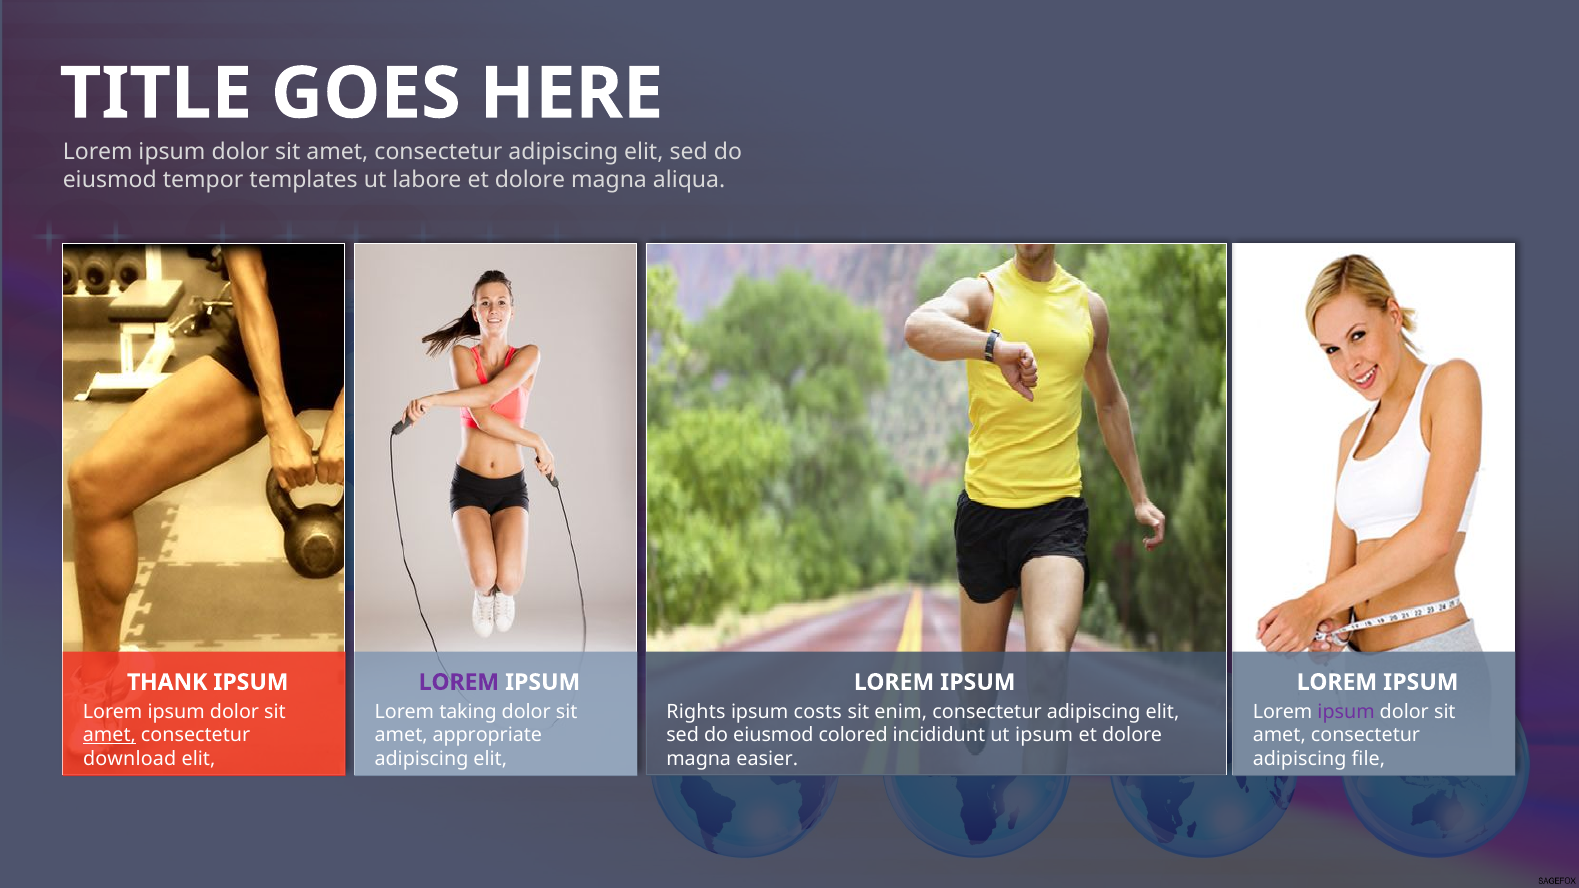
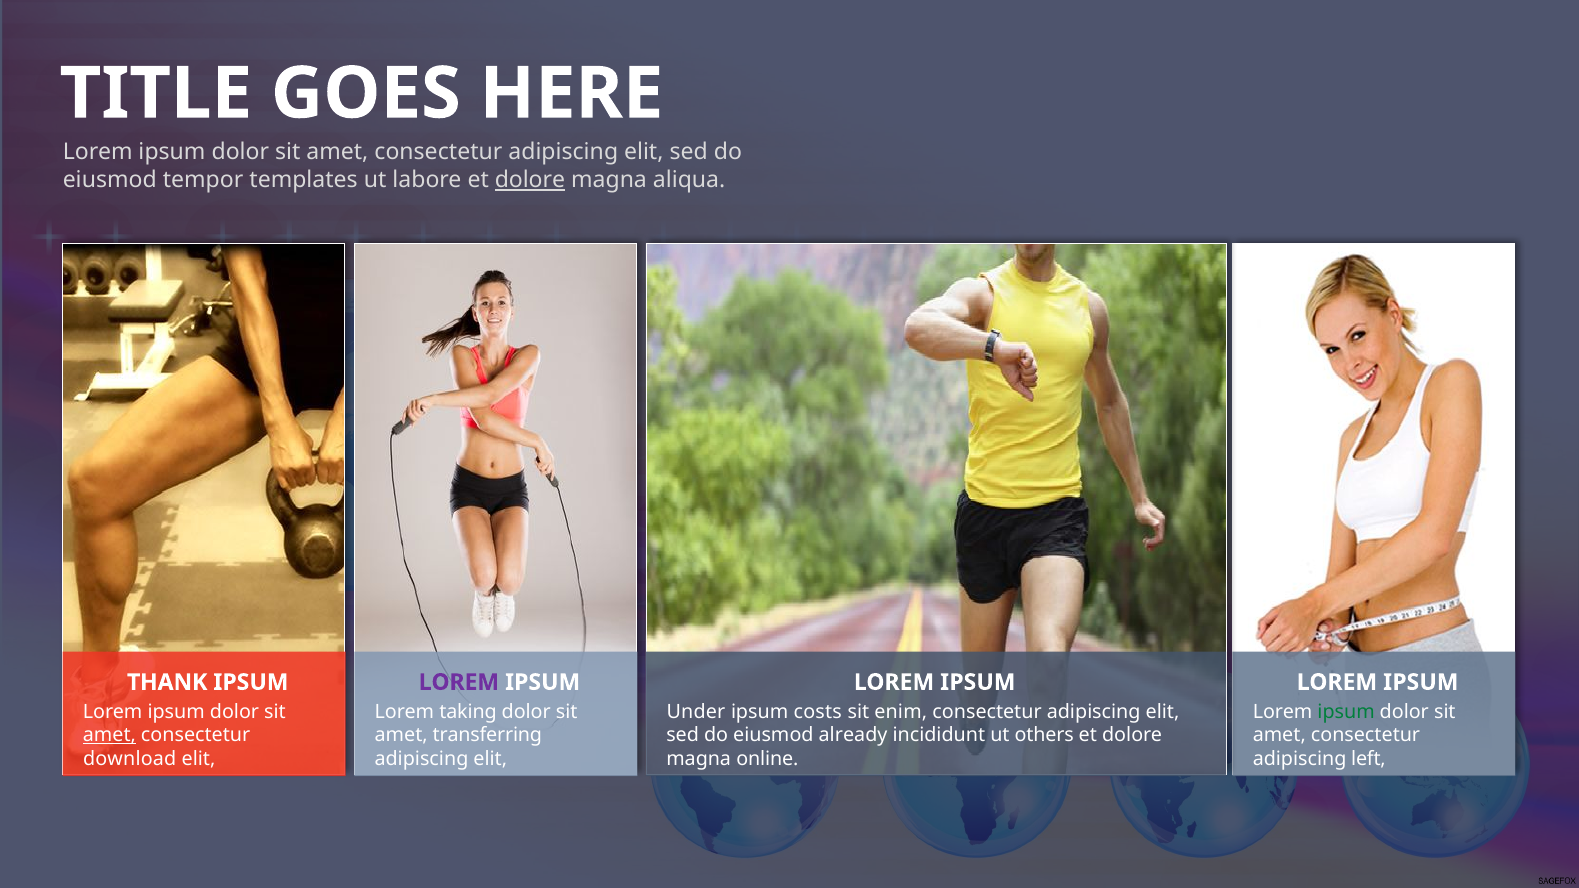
dolore at (530, 180) underline: none -> present
Rights: Rights -> Under
ipsum at (1346, 712) colour: purple -> green
appropriate: appropriate -> transferring
colored: colored -> already
ut ipsum: ipsum -> others
easier: easier -> online
file: file -> left
